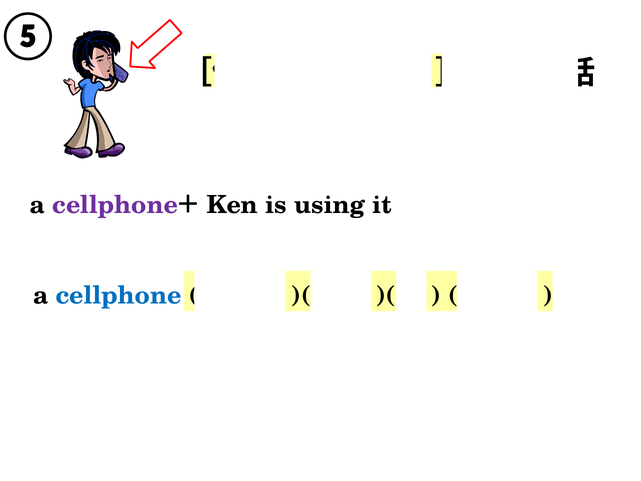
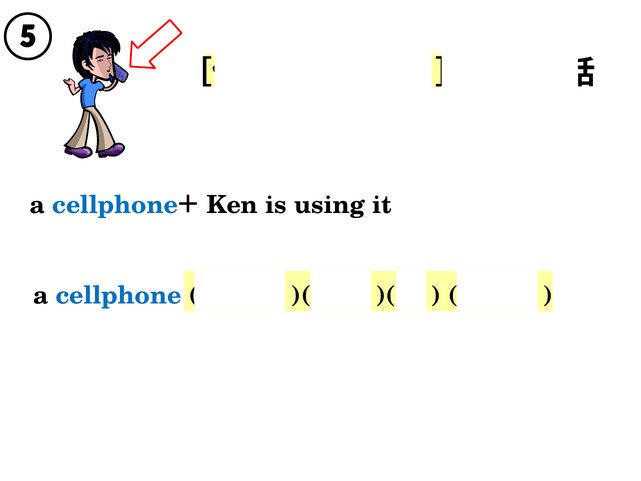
cellphone at (115, 205) colour: purple -> blue
